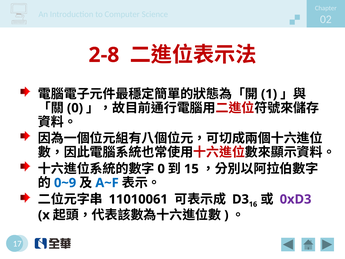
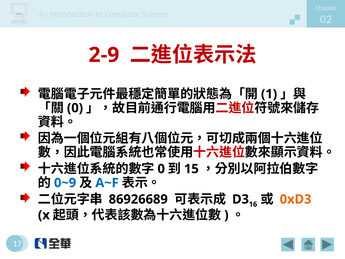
2-8: 2-8 -> 2-9
11010061: 11010061 -> 86926689
0xD3 colour: purple -> orange
